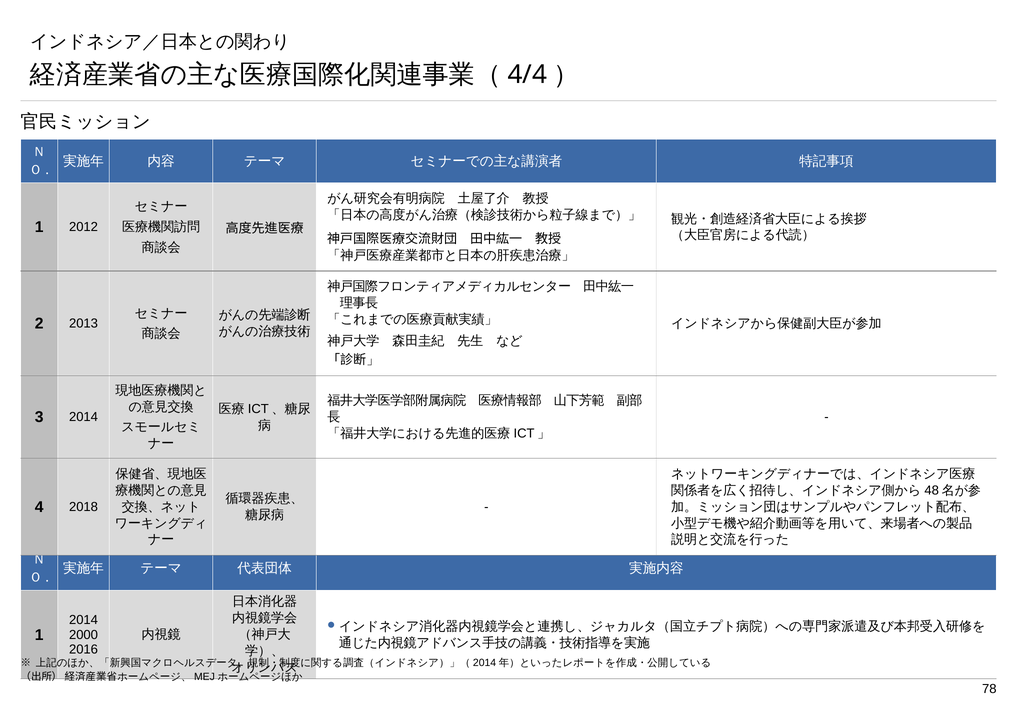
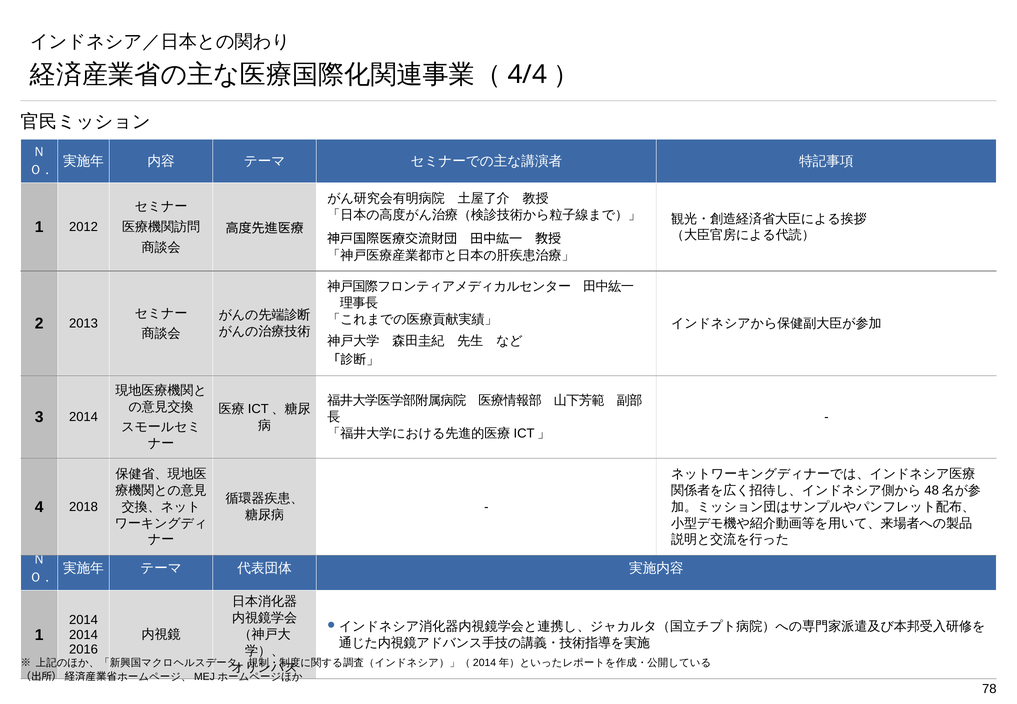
2000 at (83, 635): 2000 -> 2014
